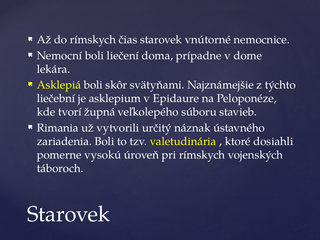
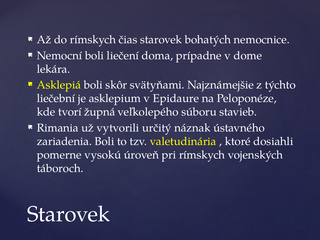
vnútorné: vnútorné -> bohatých
